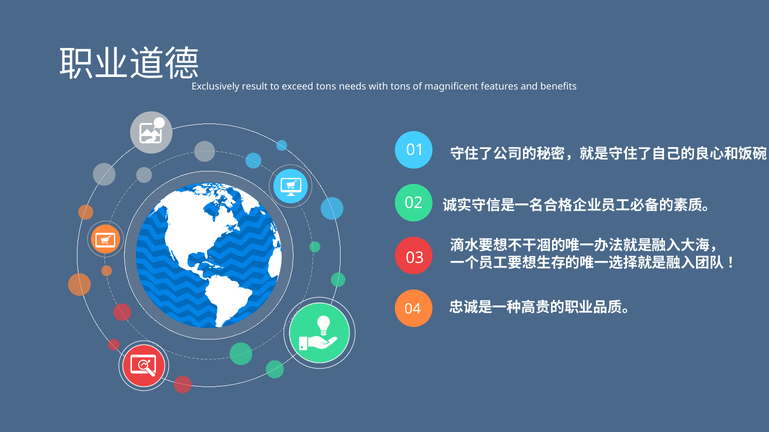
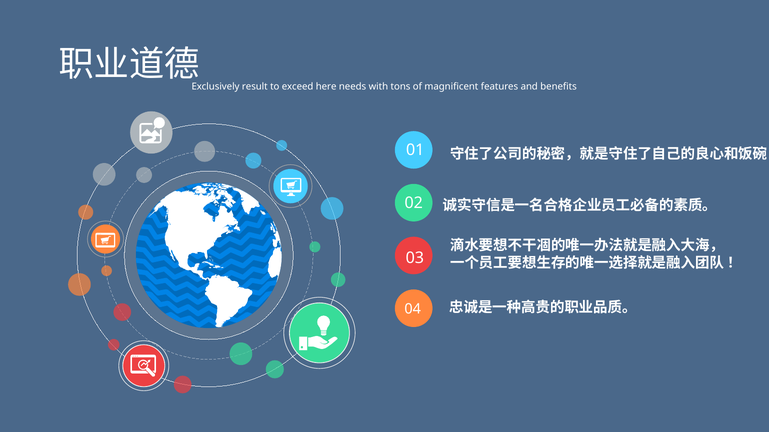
exceed tons: tons -> here
